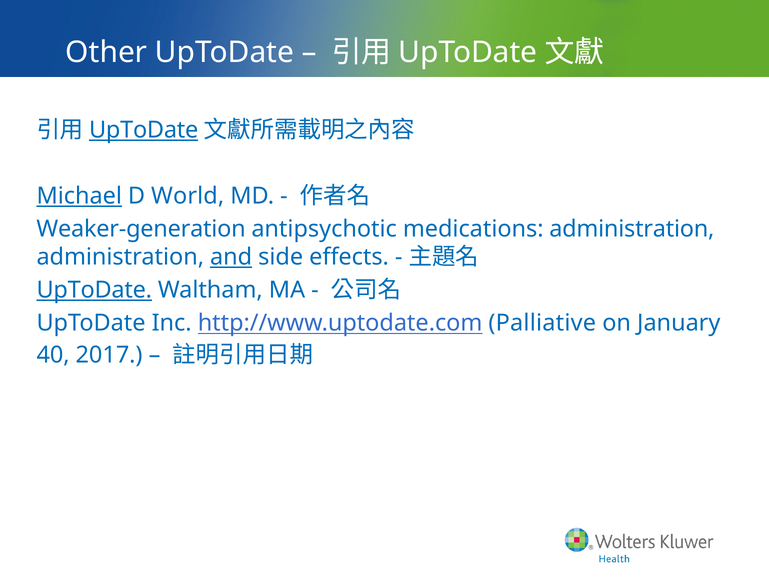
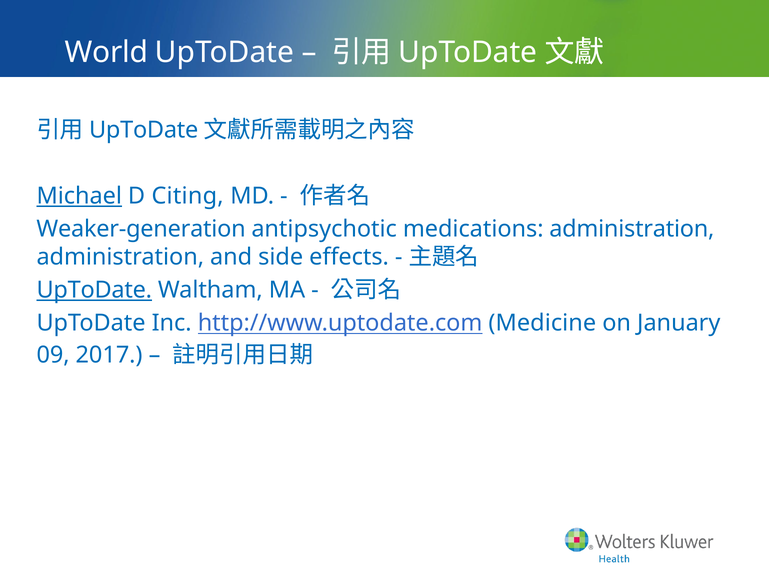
Other: Other -> World
UpToDate at (144, 130) underline: present -> none
World: World -> Citing
and underline: present -> none
Palliative: Palliative -> Medicine
40: 40 -> 09
